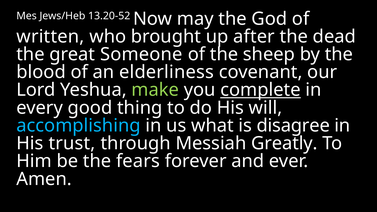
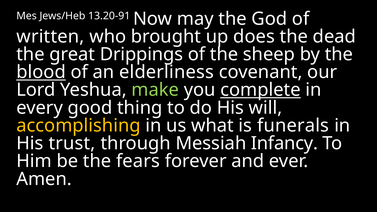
13.20-52: 13.20-52 -> 13.20-91
after: after -> does
Someone: Someone -> Drippings
blood underline: none -> present
accomplishing colour: light blue -> yellow
disagree: disagree -> funerals
Greatly: Greatly -> Infancy
